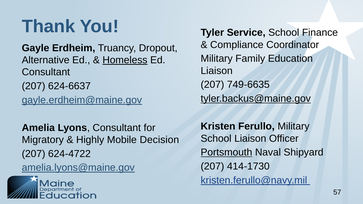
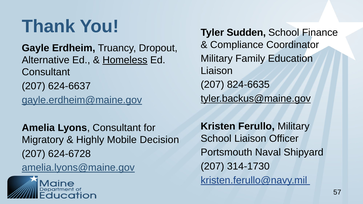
Service: Service -> Sudden
749-6635: 749-6635 -> 824-6635
Portsmouth underline: present -> none
624-4722: 624-4722 -> 624-6728
414-1730: 414-1730 -> 314-1730
